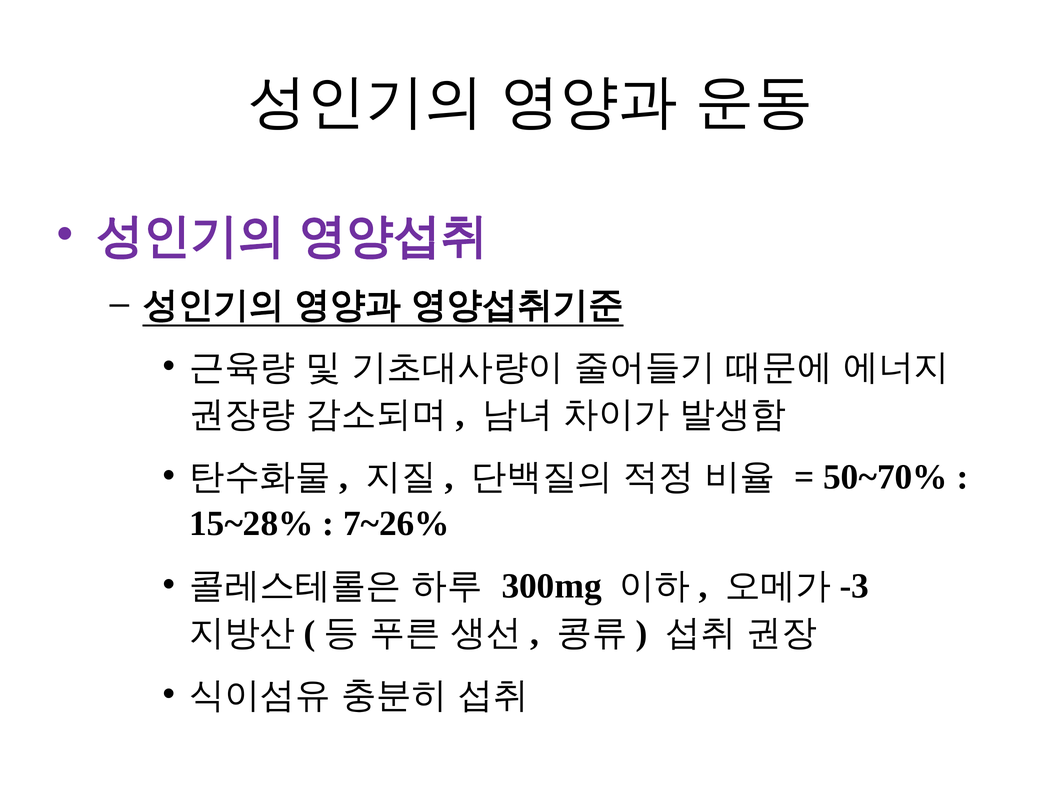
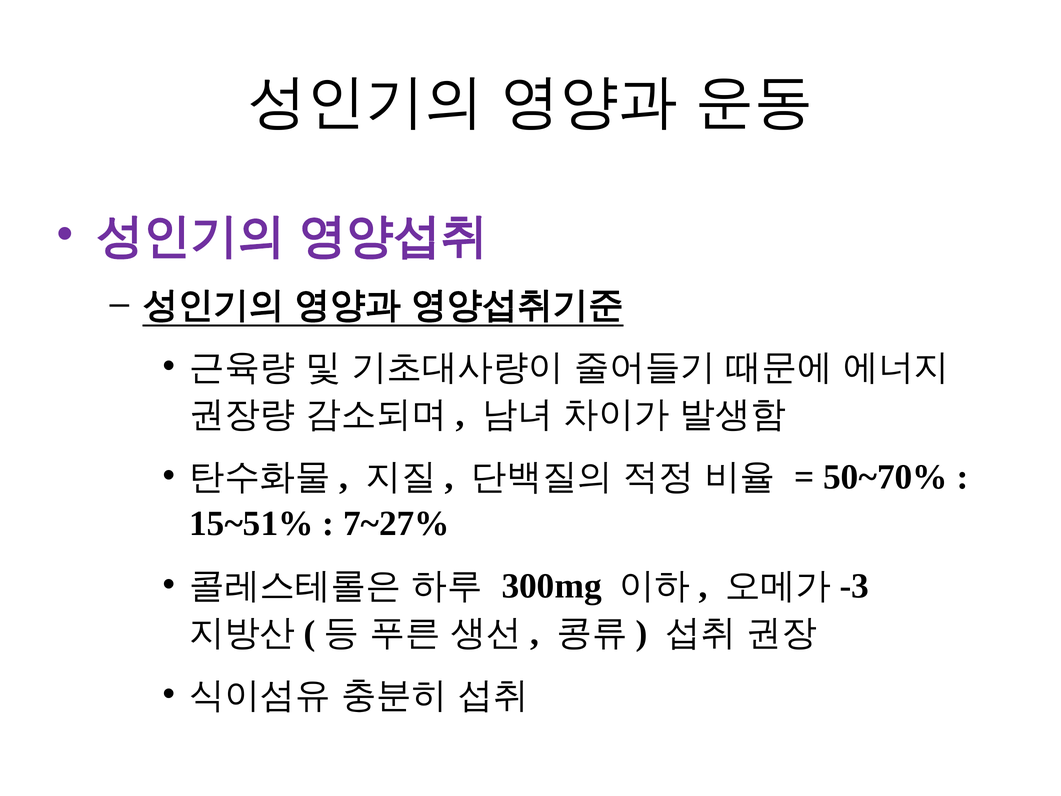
15~28%: 15~28% -> 15~51%
7~26%: 7~26% -> 7~27%
